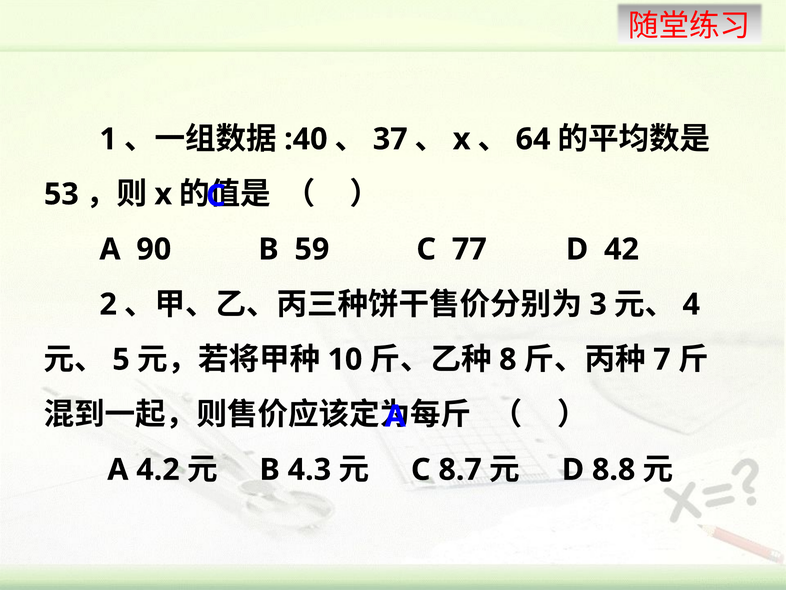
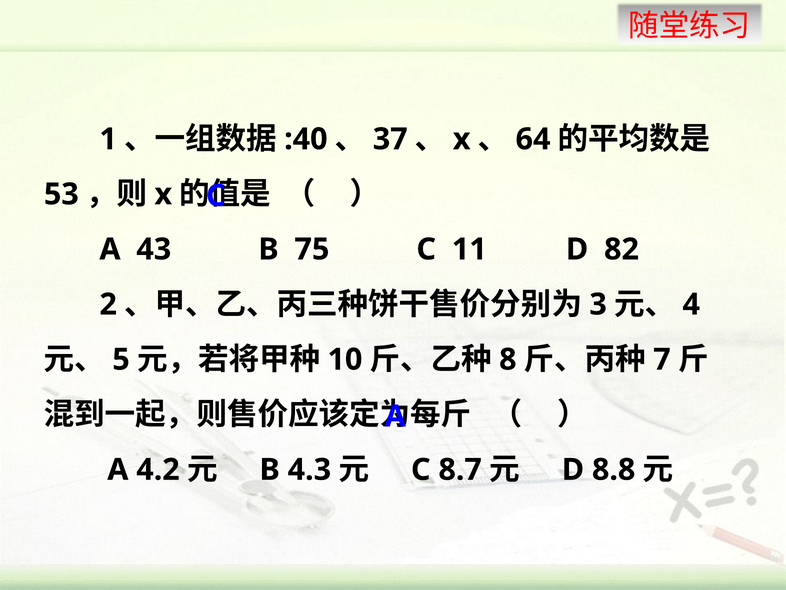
90: 90 -> 43
59: 59 -> 75
77: 77 -> 11
42: 42 -> 82
